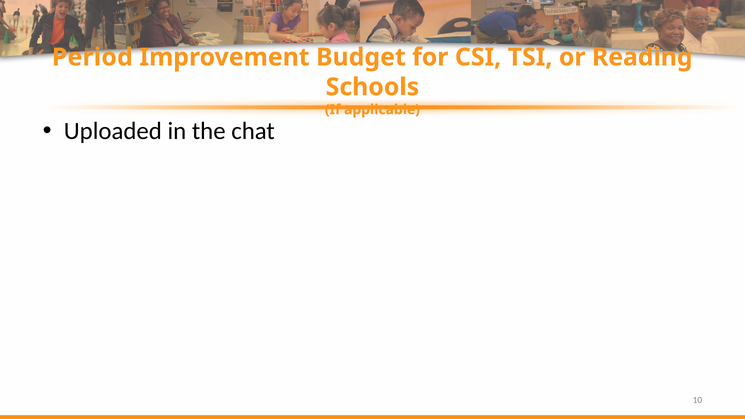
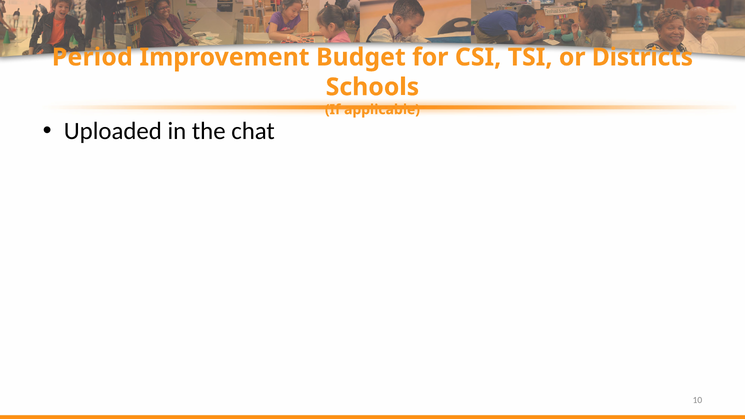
Reading: Reading -> Districts
